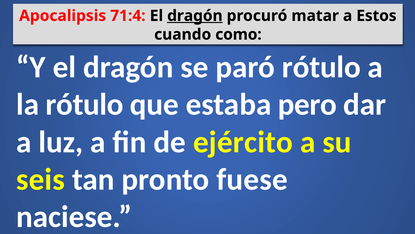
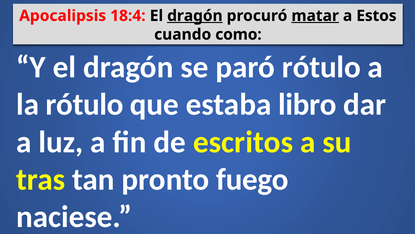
71:4: 71:4 -> 18:4
matar underline: none -> present
pero: pero -> libro
ejército: ejército -> escritos
seis: seis -> tras
fuese: fuese -> fuego
